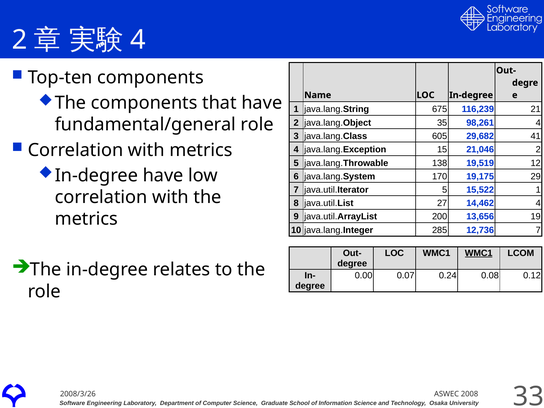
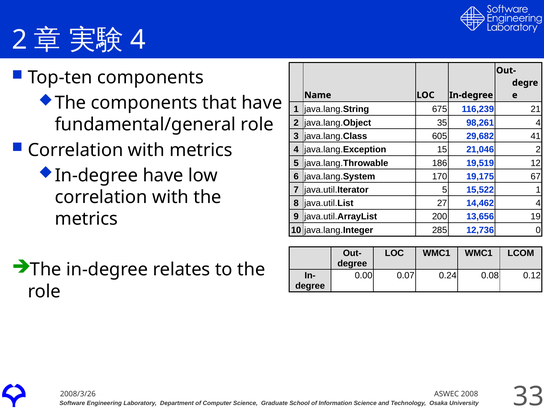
138: 138 -> 186
29: 29 -> 67
12,736 7: 7 -> 0
WMC1 at (479, 253) underline: present -> none
